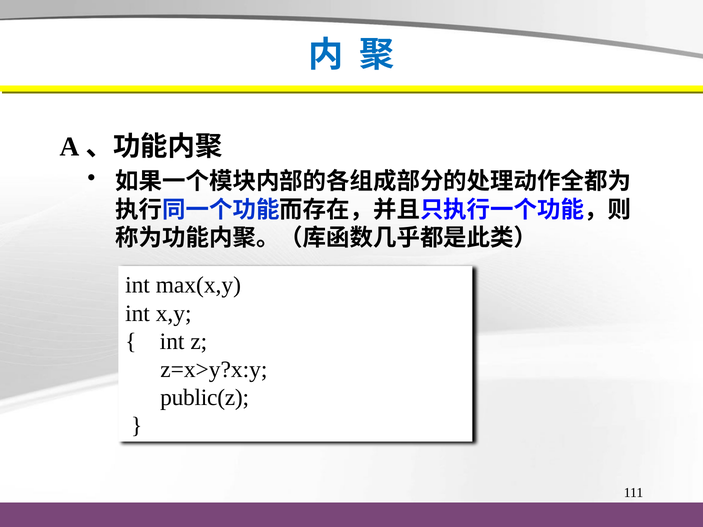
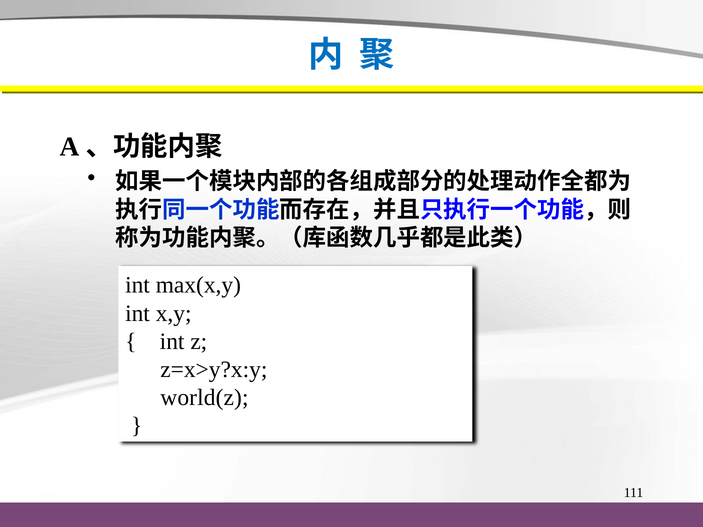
public(z: public(z -> world(z
